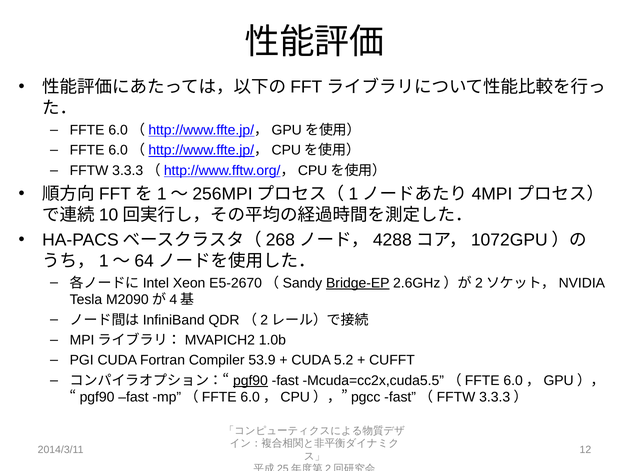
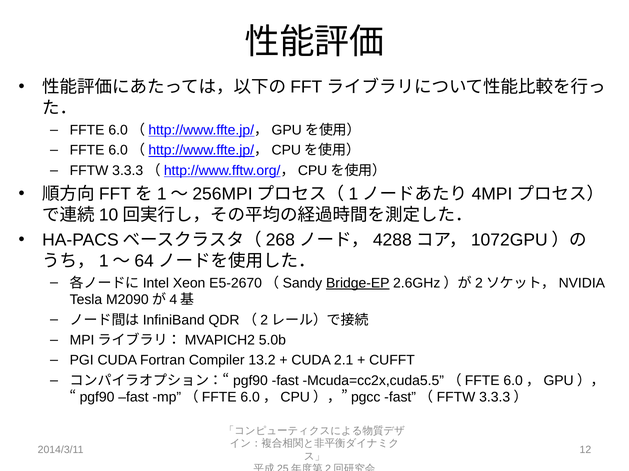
1.0b: 1.0b -> 5.0b
53.9: 53.9 -> 13.2
5.2: 5.2 -> 2.1
pgf90 at (250, 381) underline: present -> none
